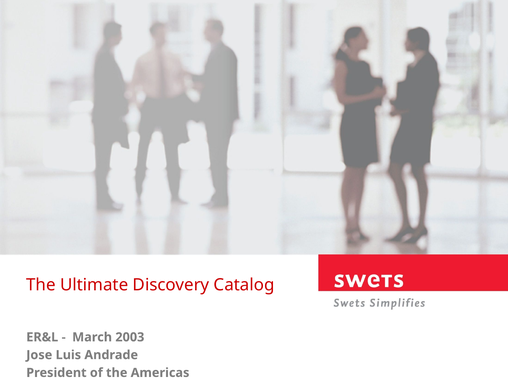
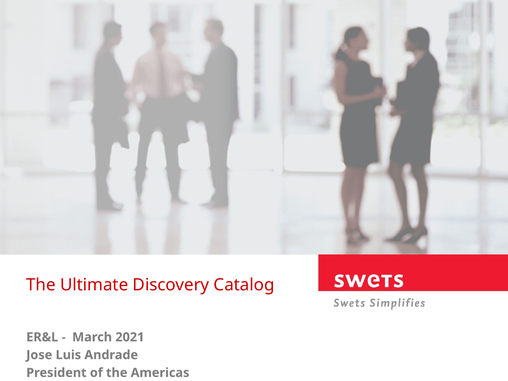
2003: 2003 -> 2021
